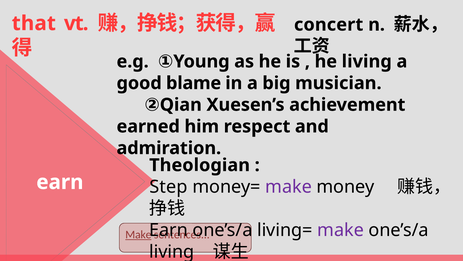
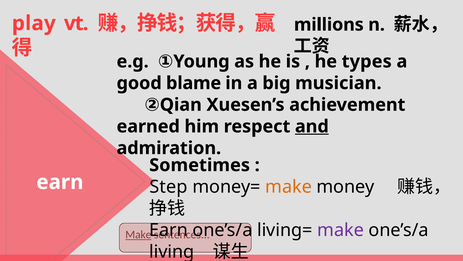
that: that -> play
concert: concert -> millions
he living: living -> types
and underline: none -> present
Theologian: Theologian -> Sometimes
make at (289, 186) colour: purple -> orange
